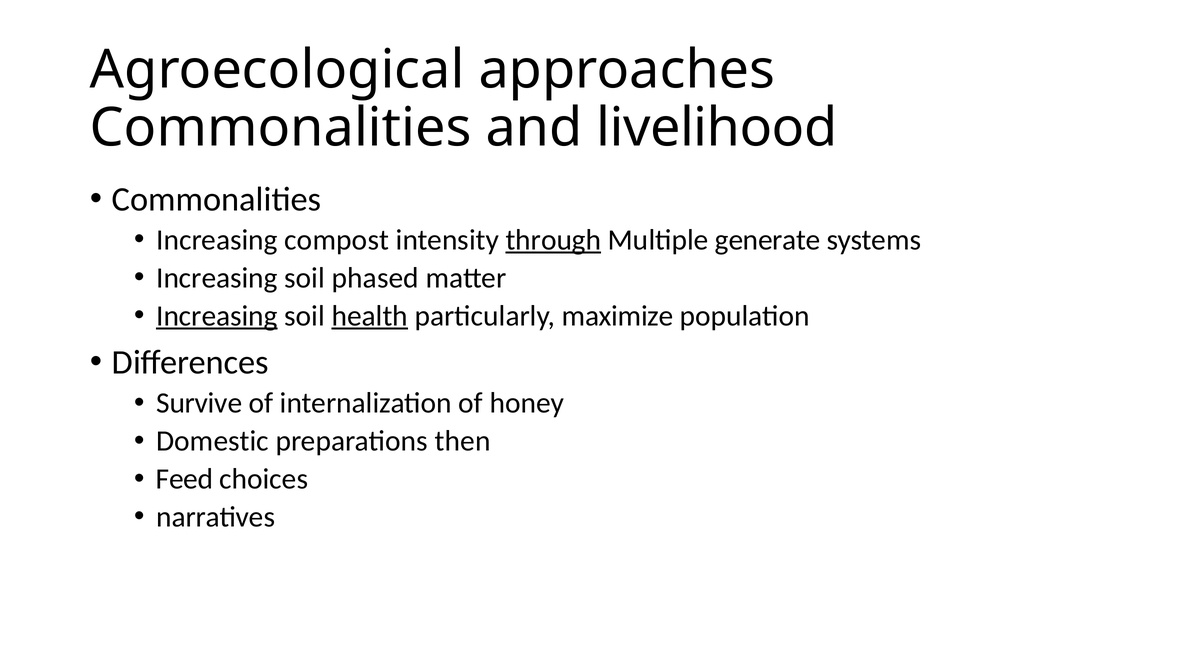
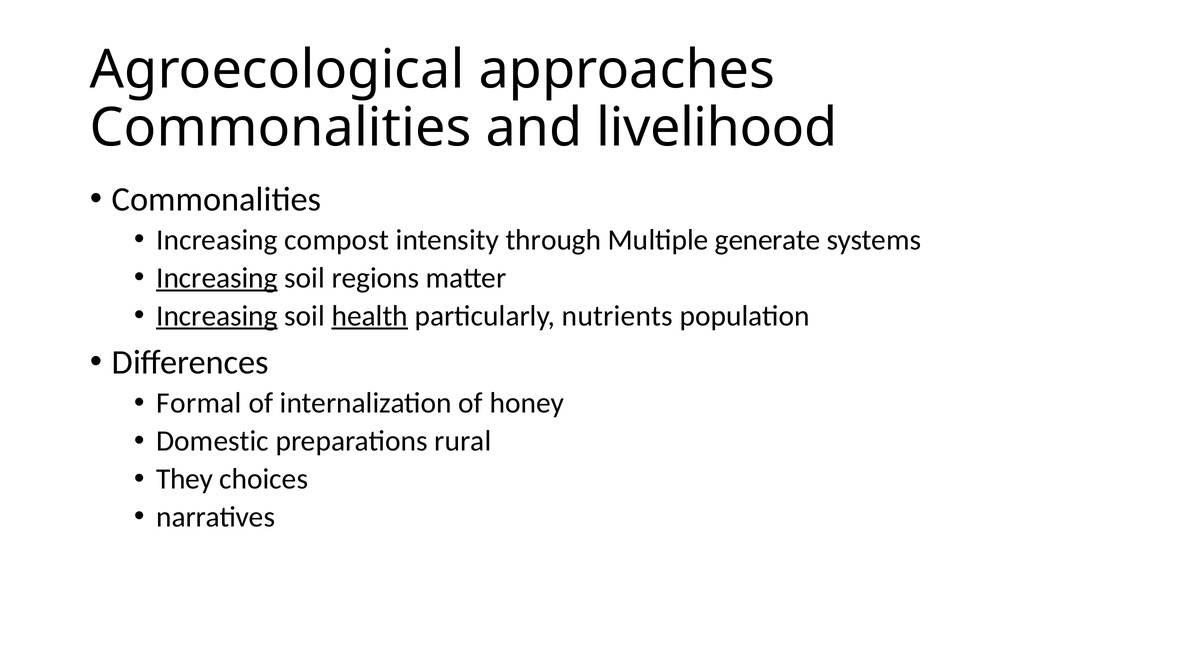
through underline: present -> none
Increasing at (217, 278) underline: none -> present
phased: phased -> regions
maximize: maximize -> nutrients
Survive: Survive -> Formal
then: then -> rural
Feed: Feed -> They
